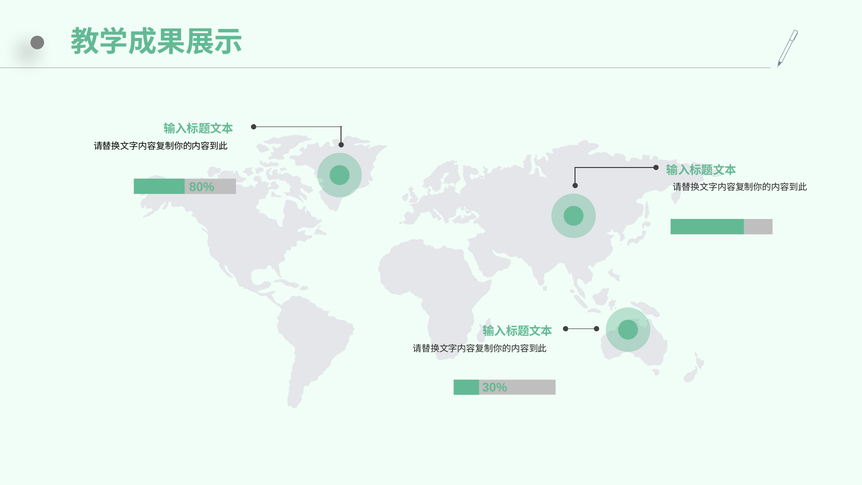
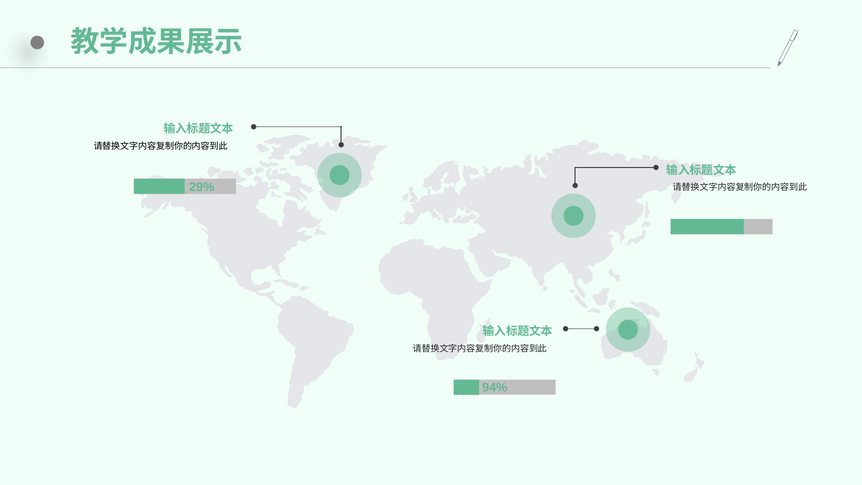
80%: 80% -> 29%
30%: 30% -> 94%
